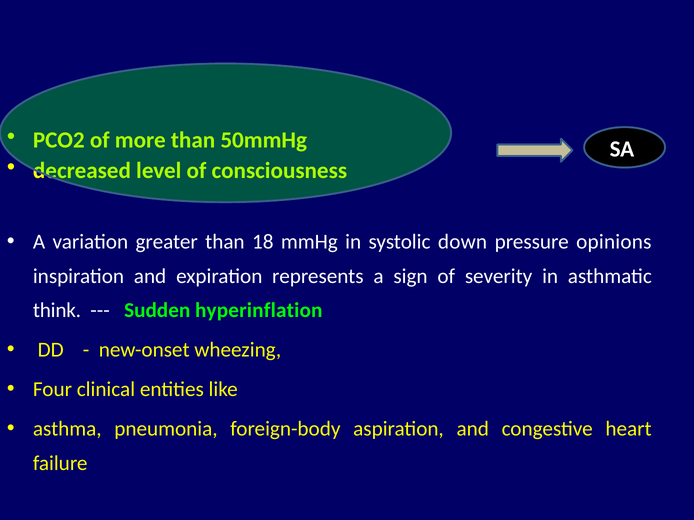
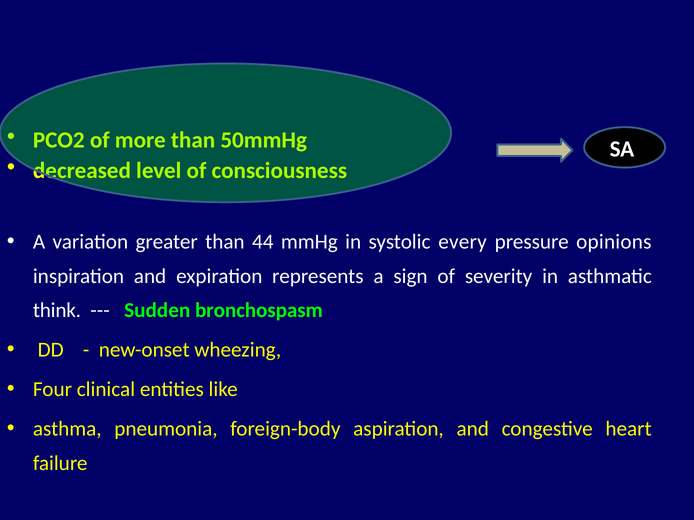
18: 18 -> 44
down: down -> every
hyperinflation: hyperinflation -> bronchospasm
